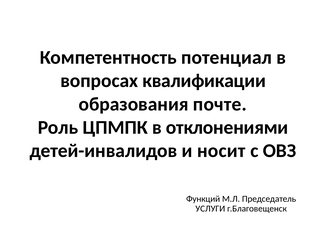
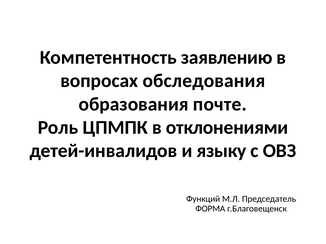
потенциал: потенциал -> заявлению
квалификации: квалификации -> обследования
носит: носит -> языку
УСЛУГИ: УСЛУГИ -> ФОРМА
